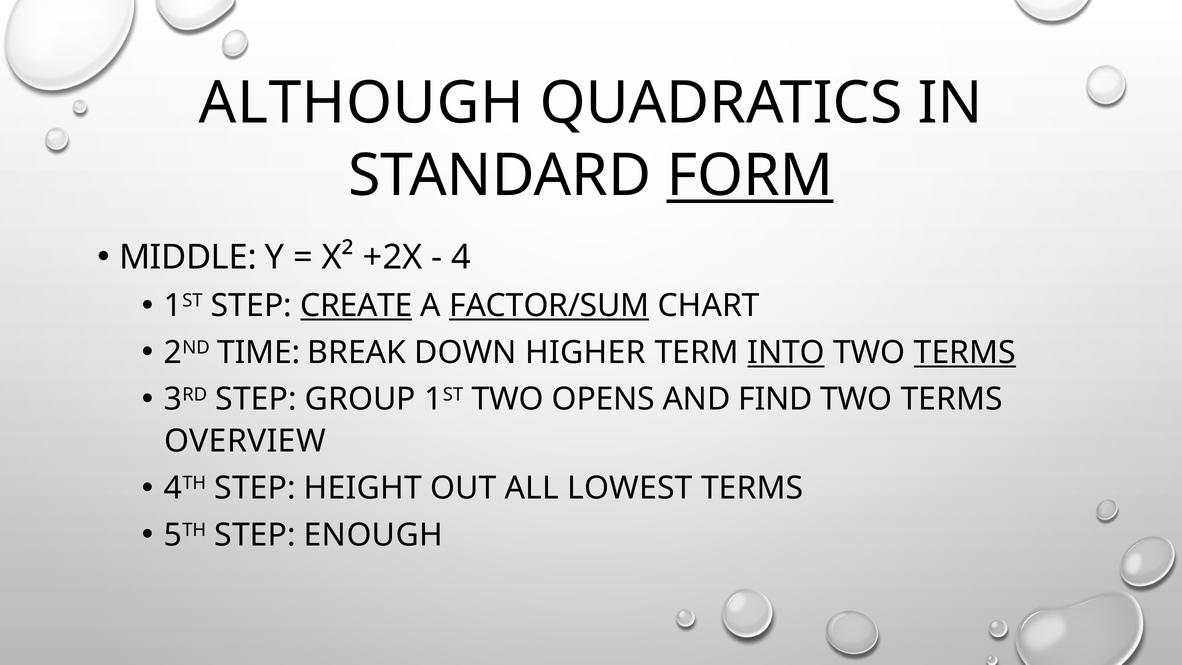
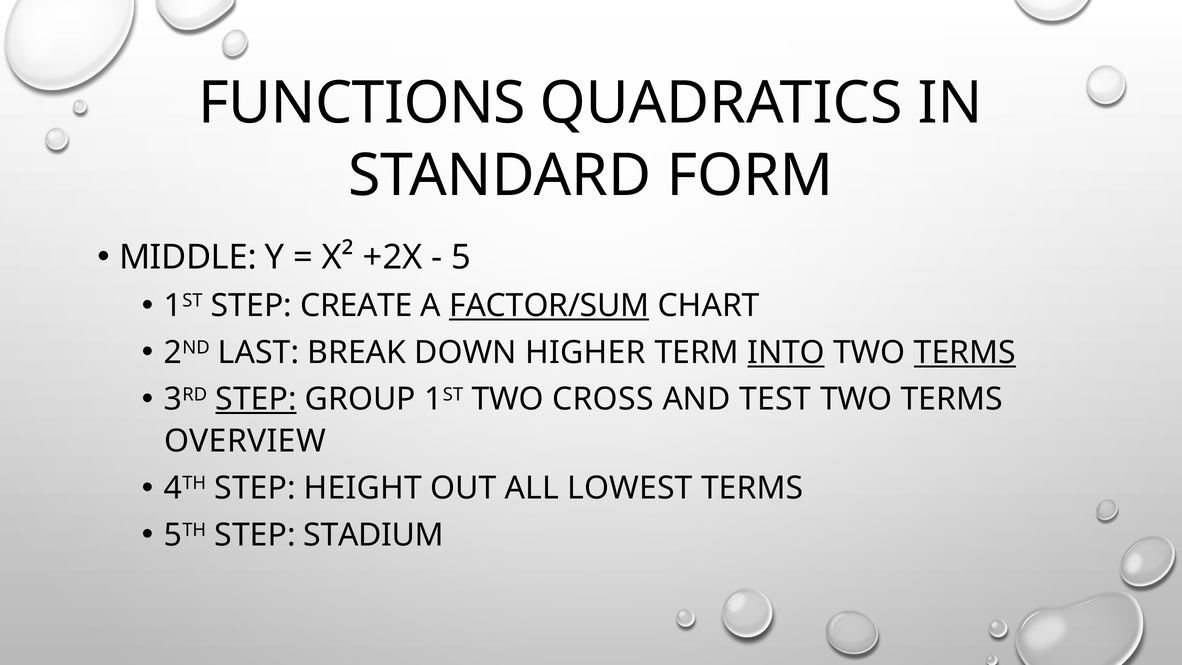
ALTHOUGH: ALTHOUGH -> FUNCTIONS
FORM underline: present -> none
4: 4 -> 5
CREATE underline: present -> none
TIME: TIME -> LAST
STEP at (256, 399) underline: none -> present
OPENS: OPENS -> CROSS
FIND: FIND -> TEST
ENOUGH: ENOUGH -> STADIUM
